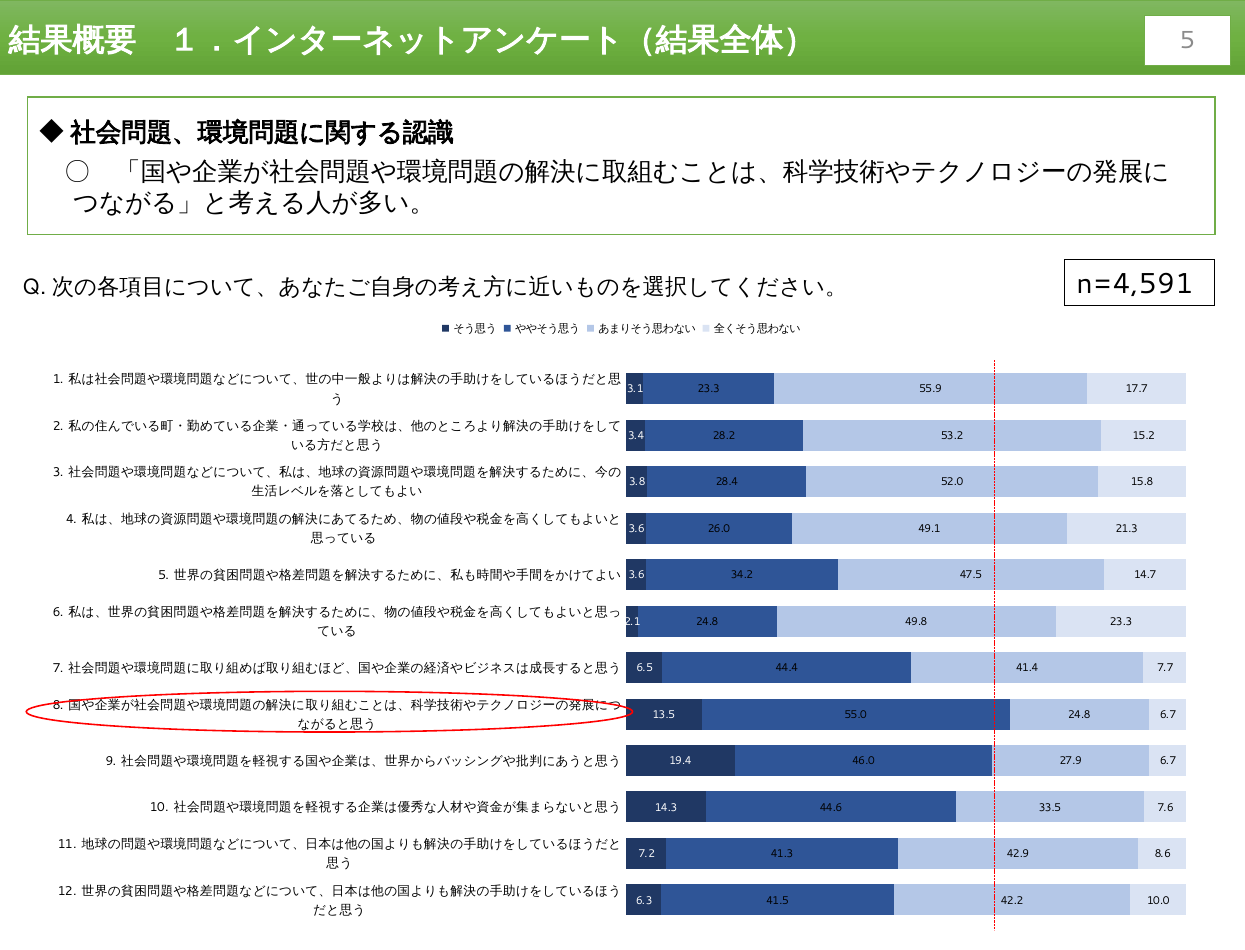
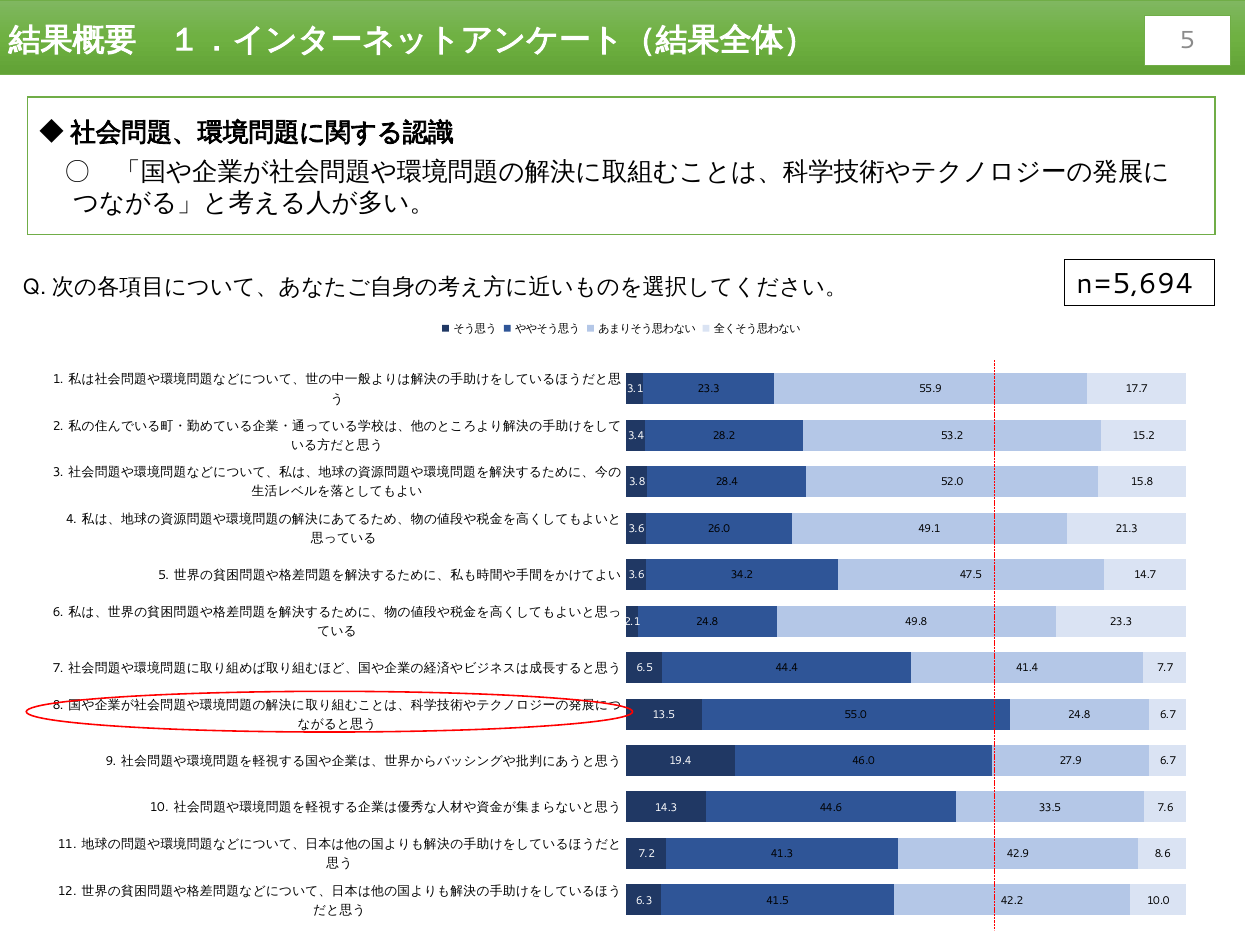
n=4,591: n=4,591 -> n=5,694
